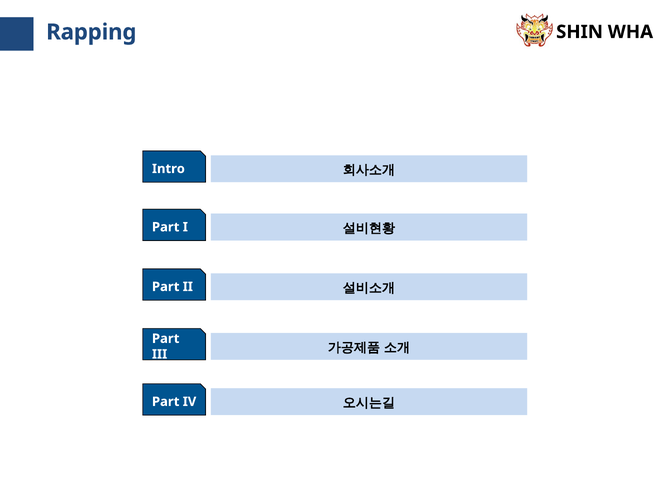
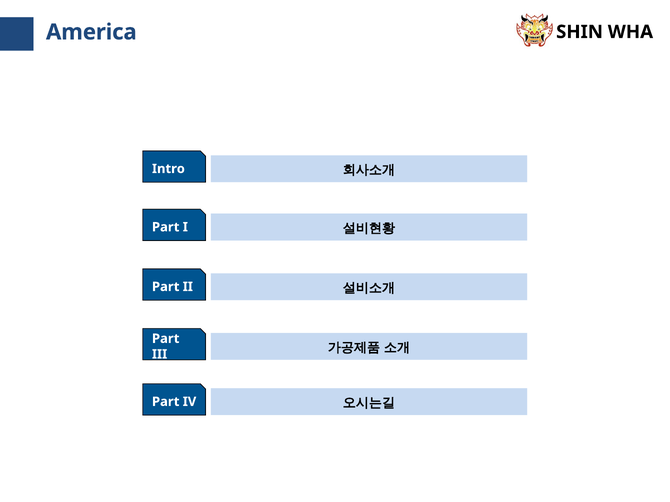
Rapping: Rapping -> America
